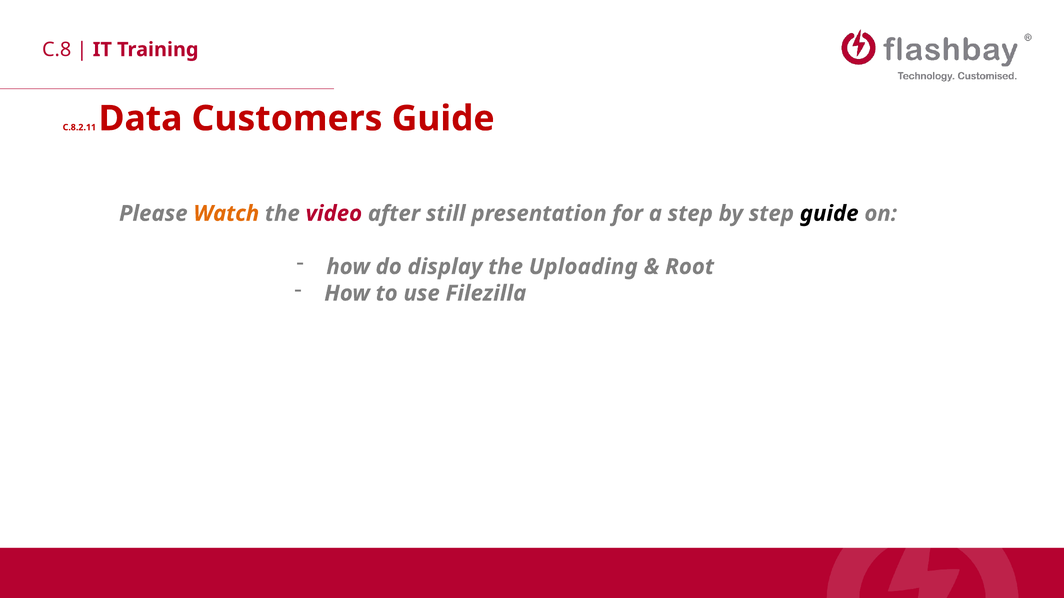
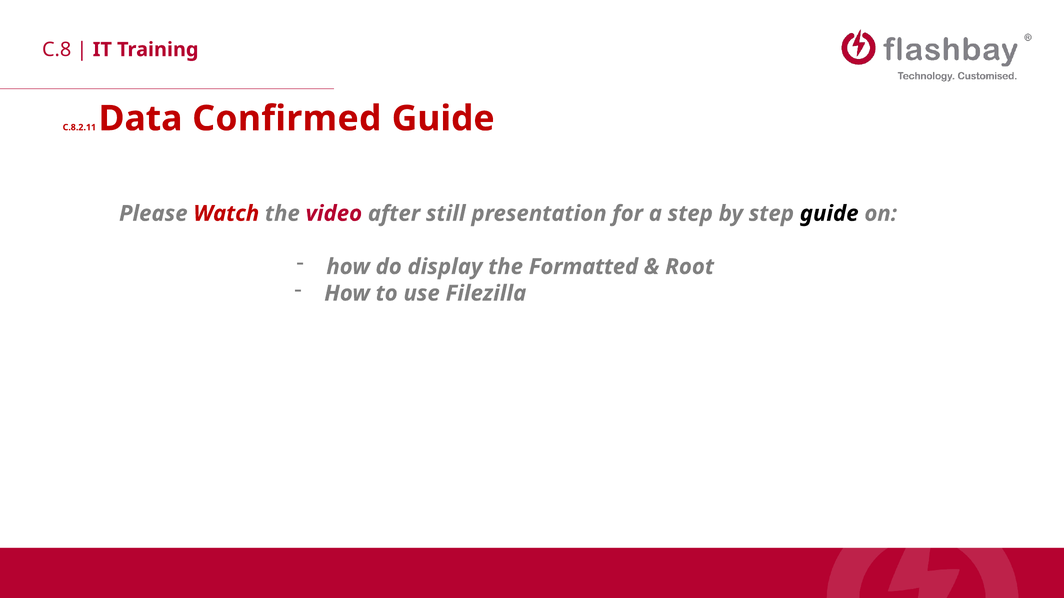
Customers: Customers -> Confirmed
Watch colour: orange -> red
Uploading: Uploading -> Formatted
